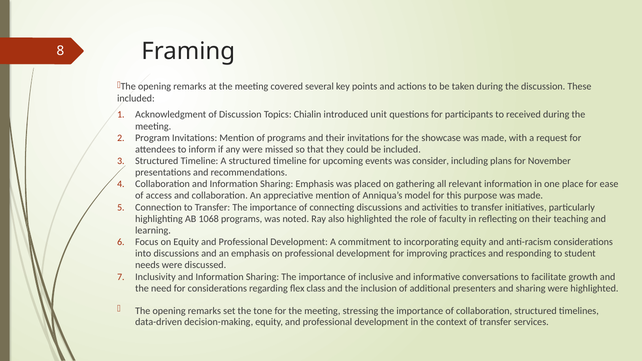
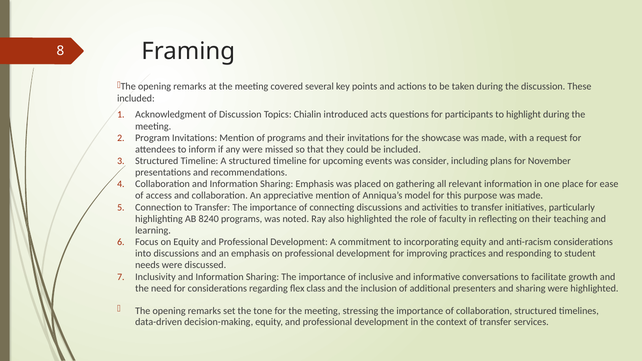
unit: unit -> acts
received: received -> highlight
1068: 1068 -> 8240
